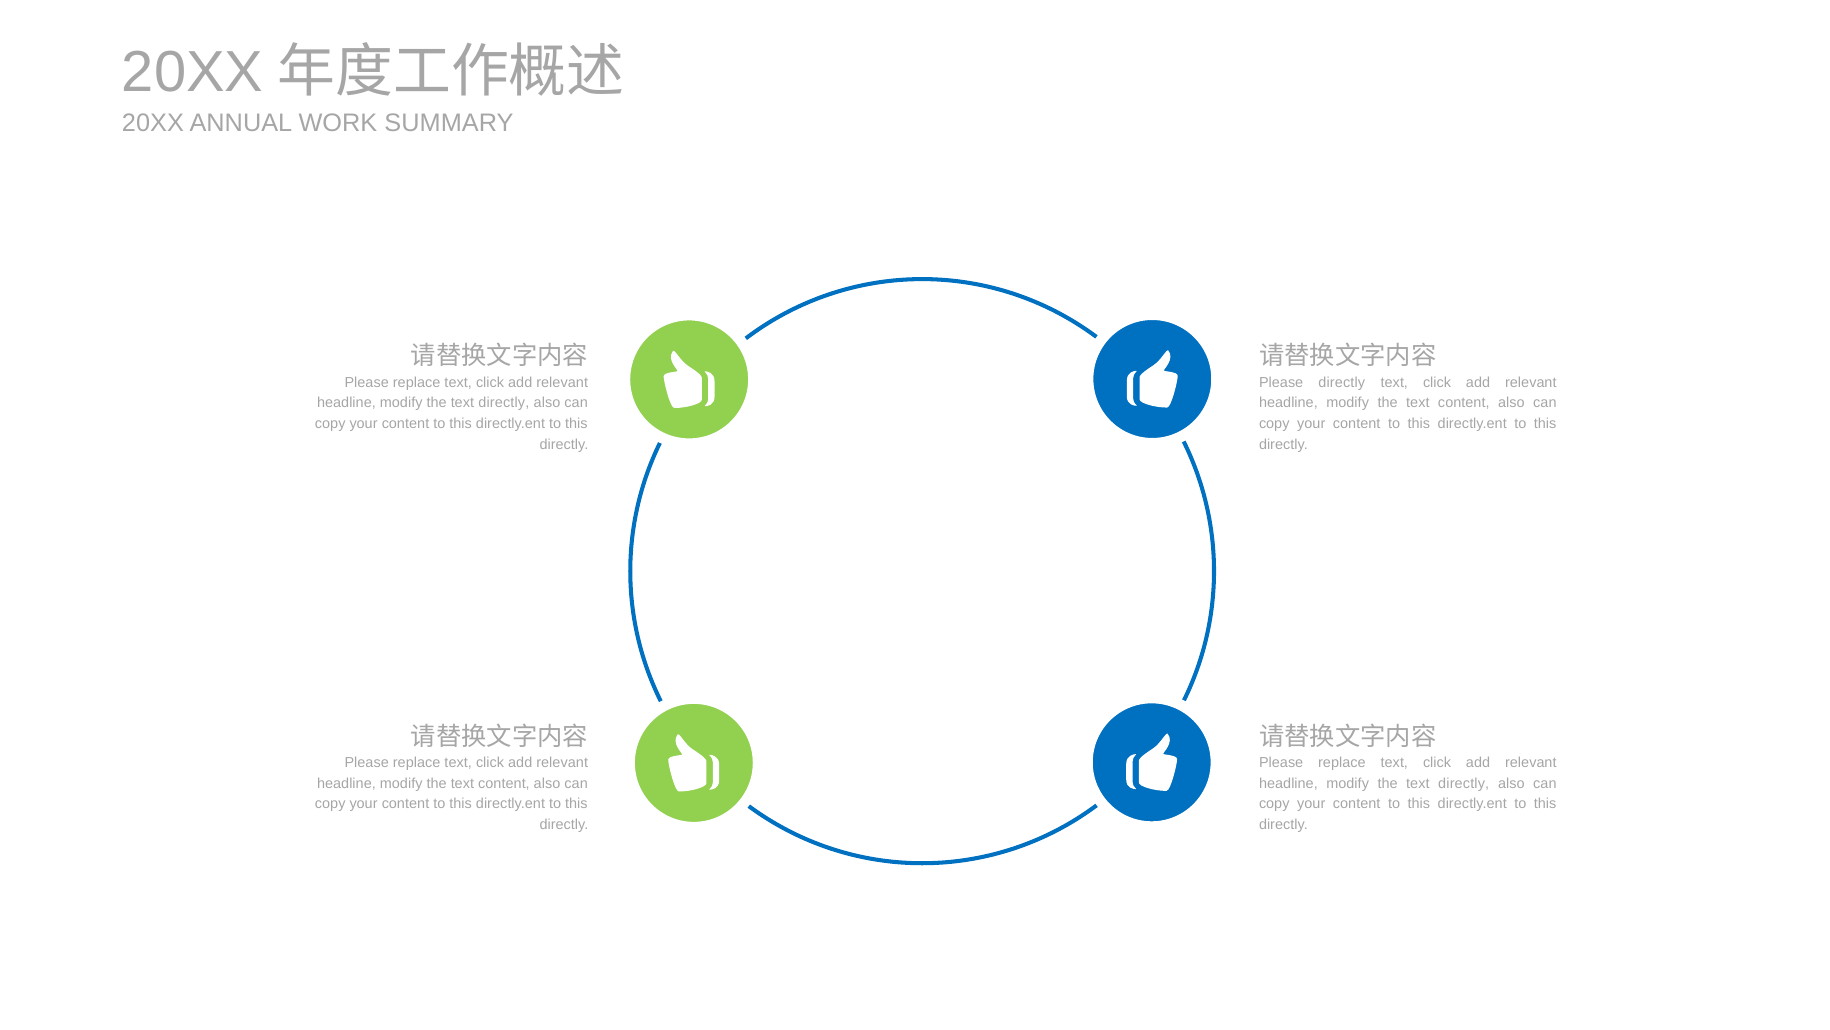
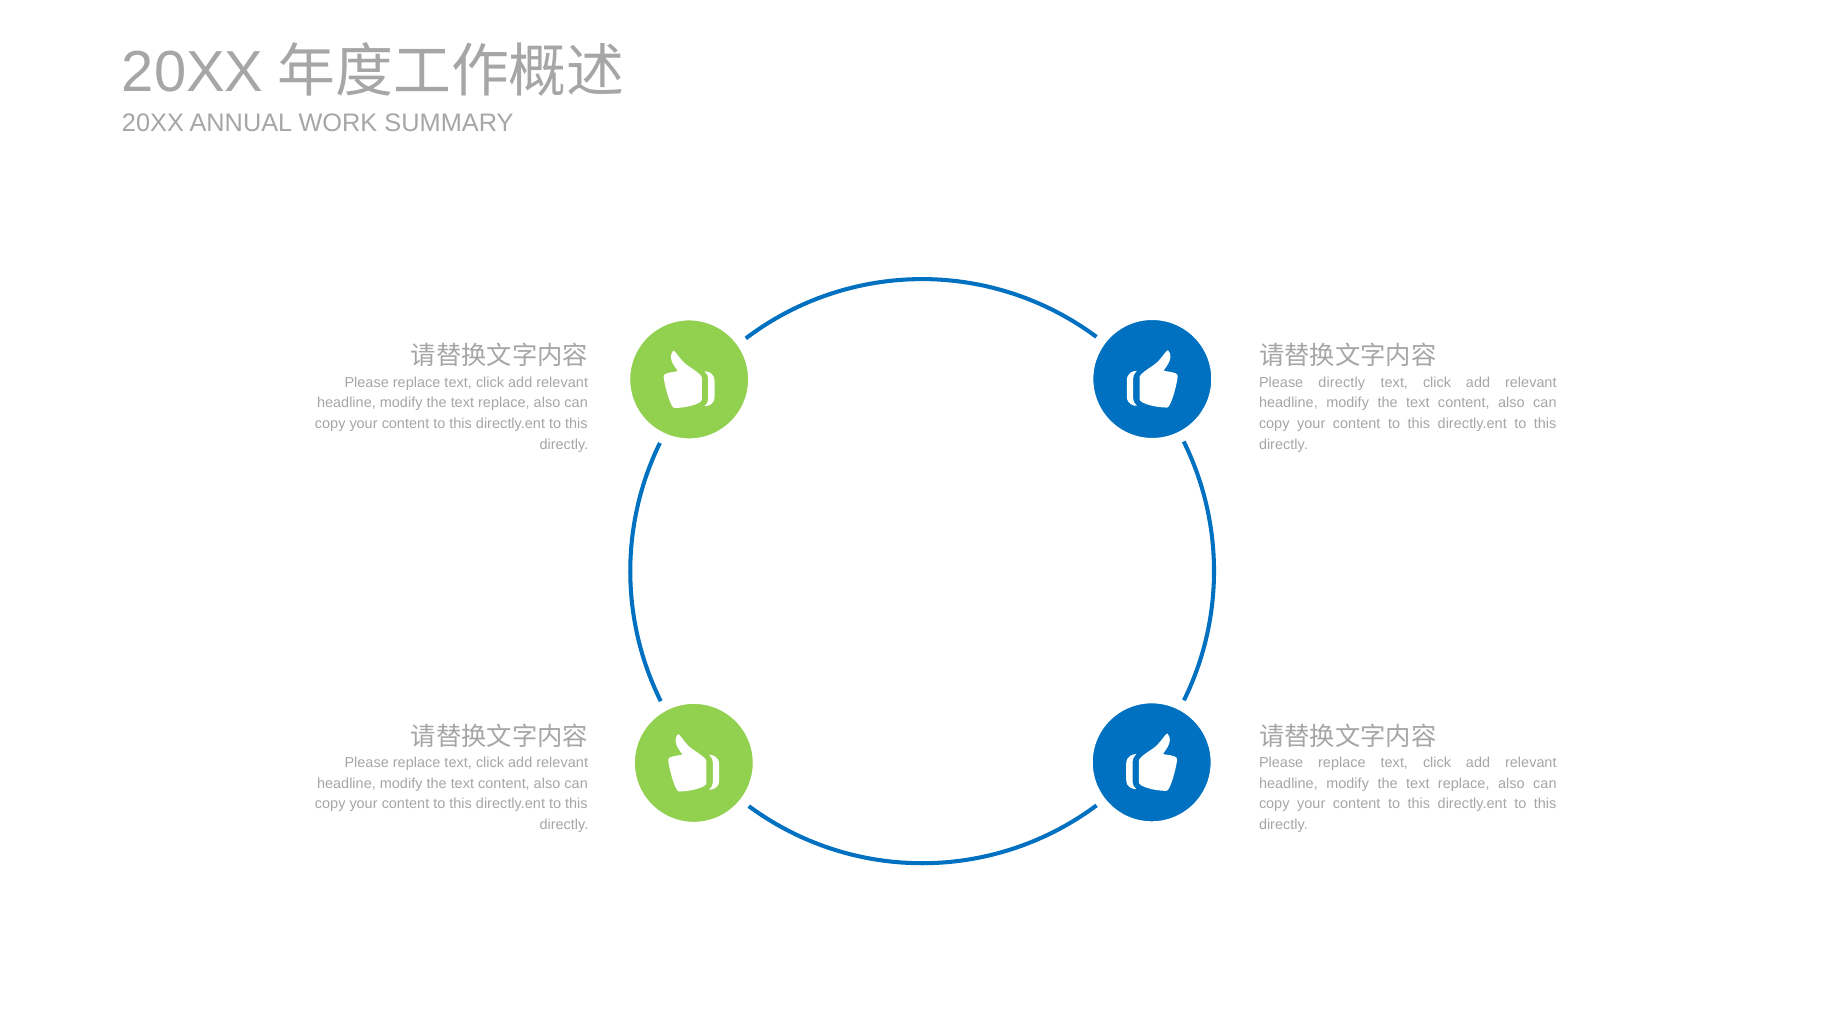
directly at (504, 403): directly -> replace
directly at (1464, 783): directly -> replace
